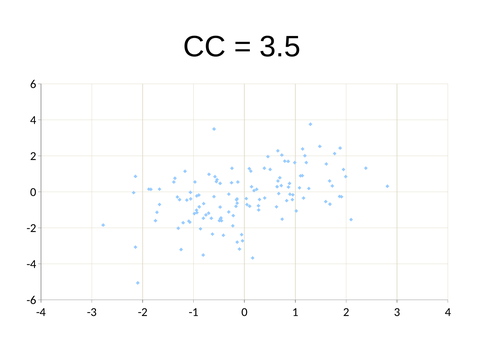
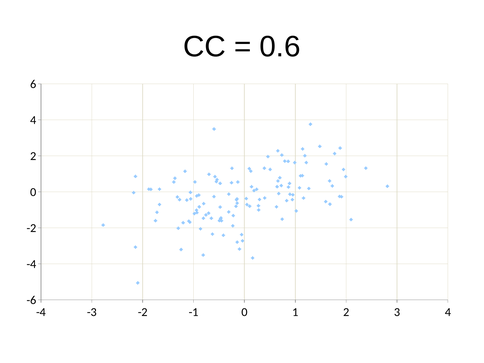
3.5: 3.5 -> 0.6
